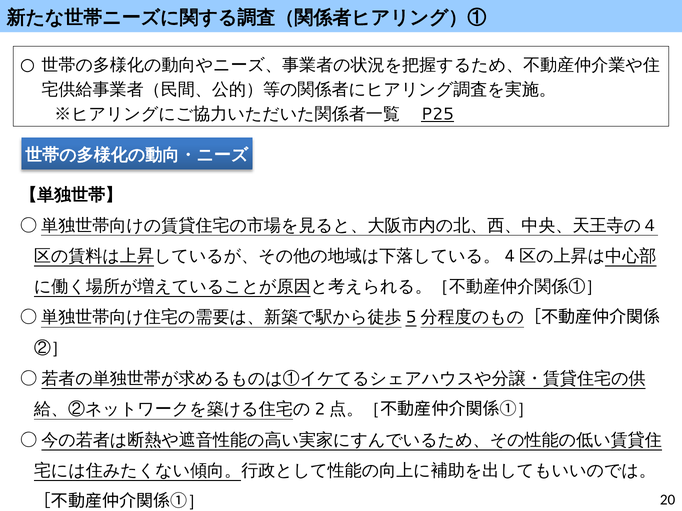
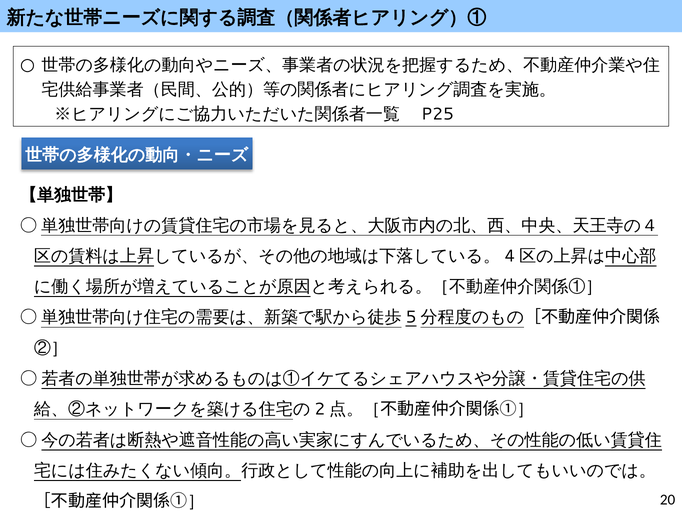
P25 underline: present -> none
